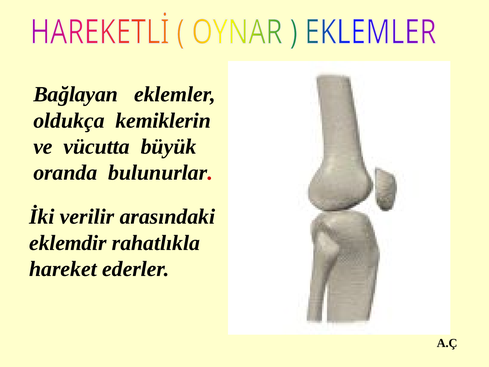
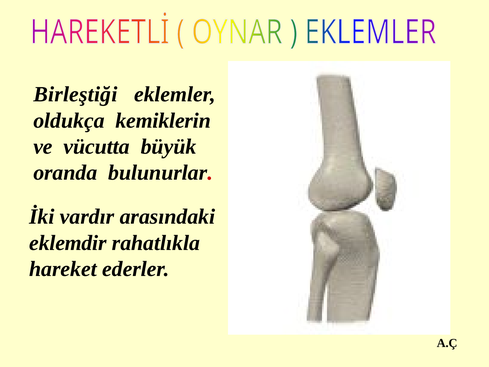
Bağlayan: Bağlayan -> Birleştiği
verilir: verilir -> vardır
